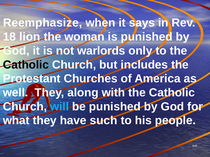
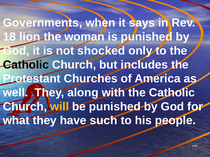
Reemphasize: Reemphasize -> Governments
warlords: warlords -> shocked
will colour: light blue -> yellow
